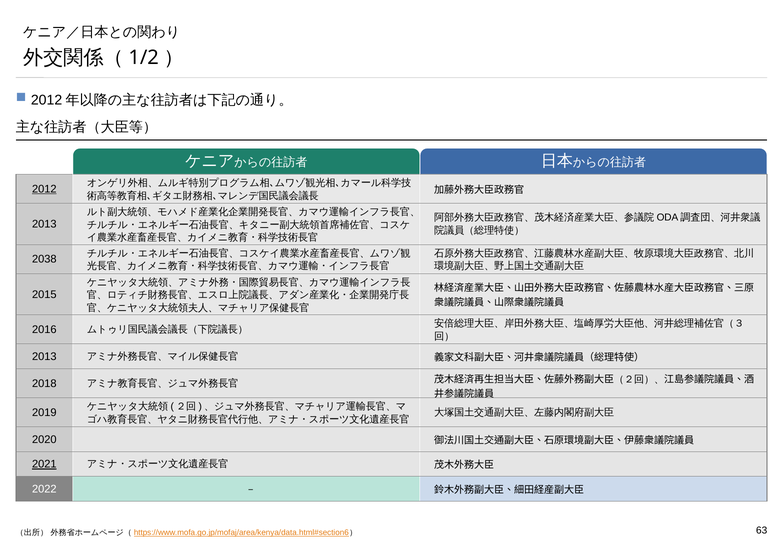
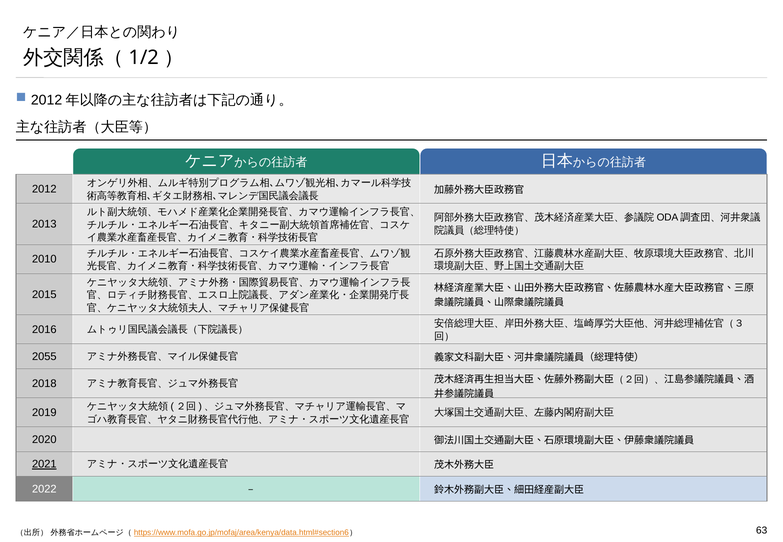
2012 underline: present -> none
2038: 2038 -> 2010
2013 at (44, 357): 2013 -> 2055
